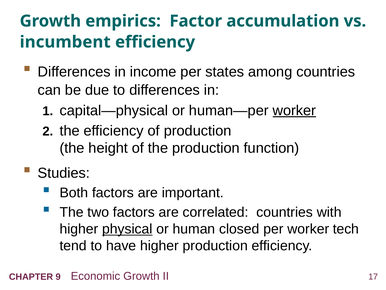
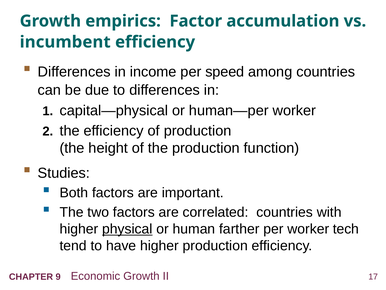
states: states -> speed
worker at (294, 110) underline: present -> none
closed: closed -> farther
